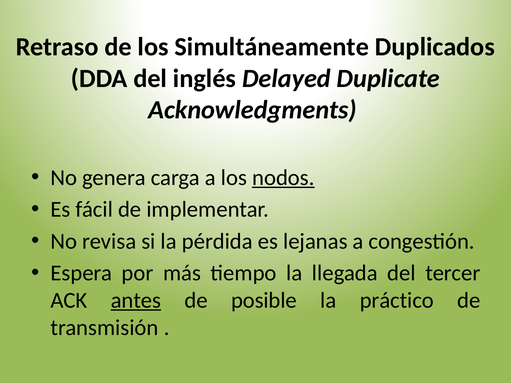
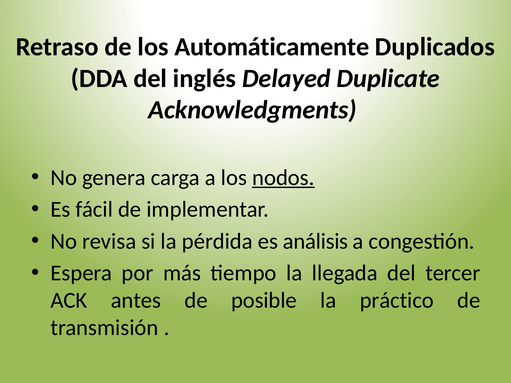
Simultáneamente: Simultáneamente -> Automáticamente
lejanas: lejanas -> análisis
antes underline: present -> none
